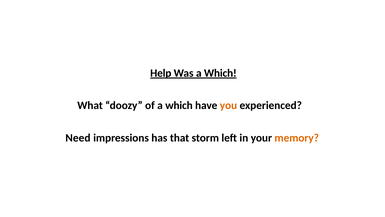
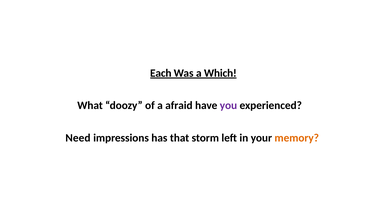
Help: Help -> Each
of a which: which -> afraid
you colour: orange -> purple
